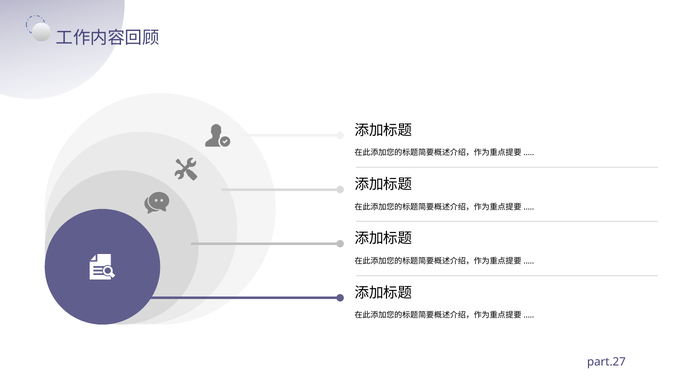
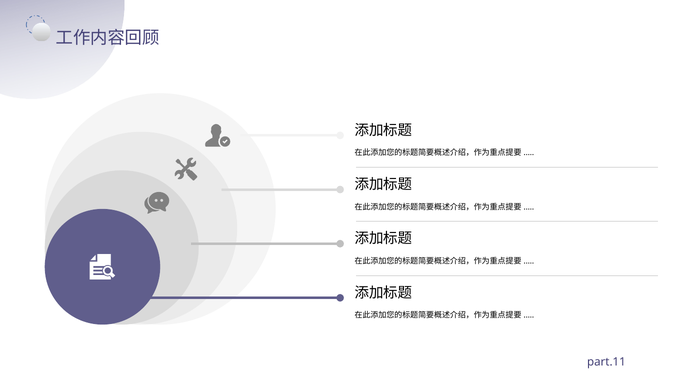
part.27: part.27 -> part.11
